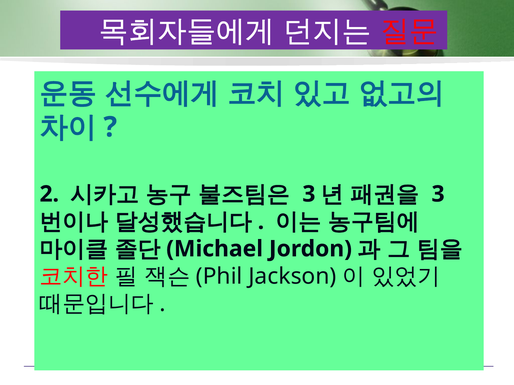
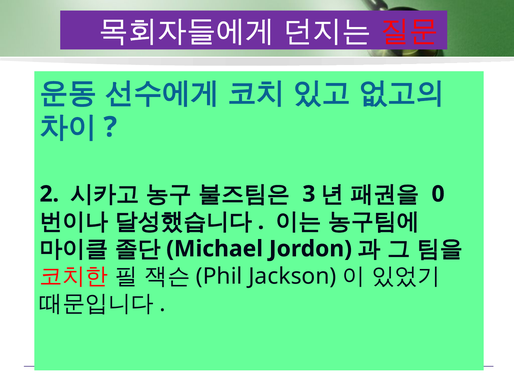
3 at (438, 194): 3 -> 0
